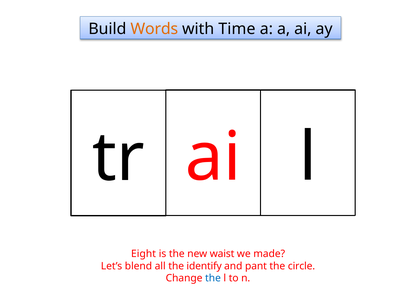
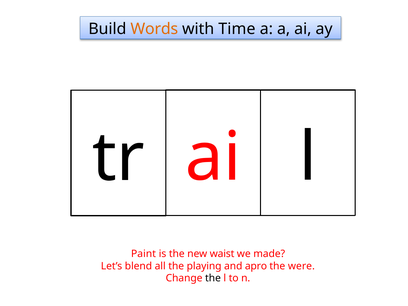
Eight: Eight -> Paint
identify: identify -> playing
pant: pant -> apro
circle: circle -> were
the at (213, 278) colour: blue -> black
